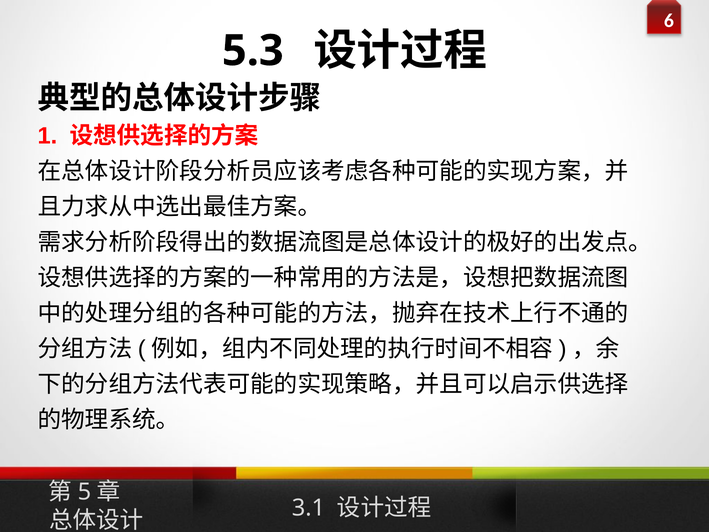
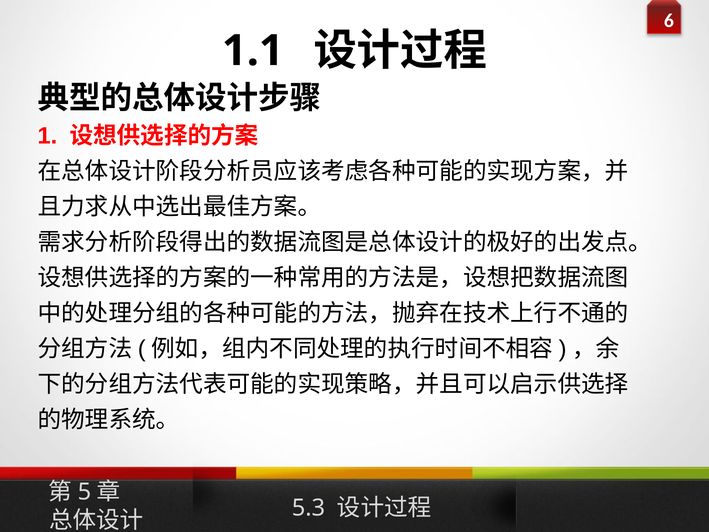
5.3: 5.3 -> 1.1
3.1: 3.1 -> 5.3
